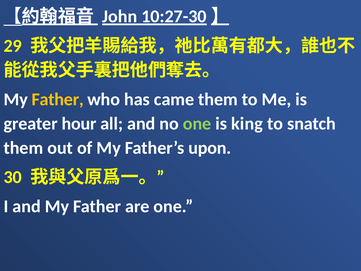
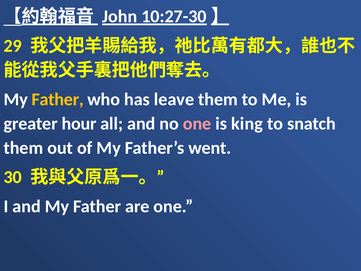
came: came -> leave
one at (197, 124) colour: light green -> pink
upon: upon -> went
